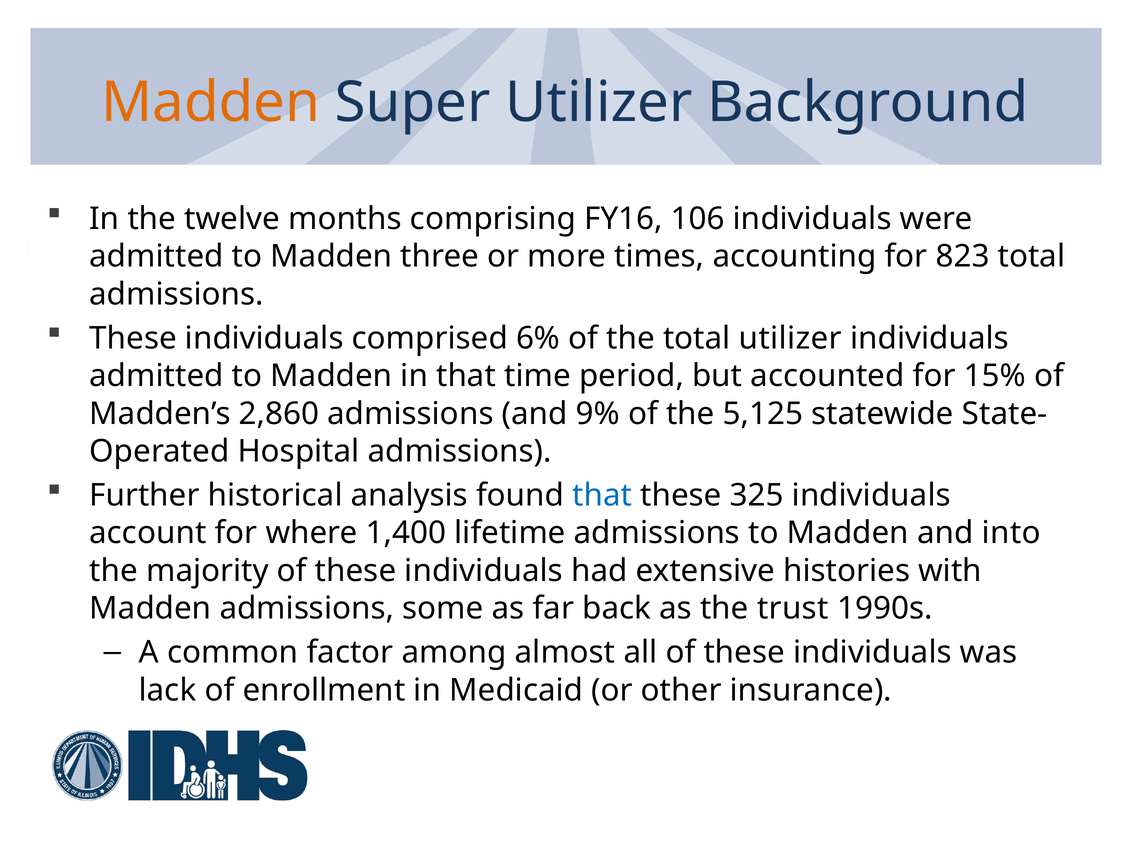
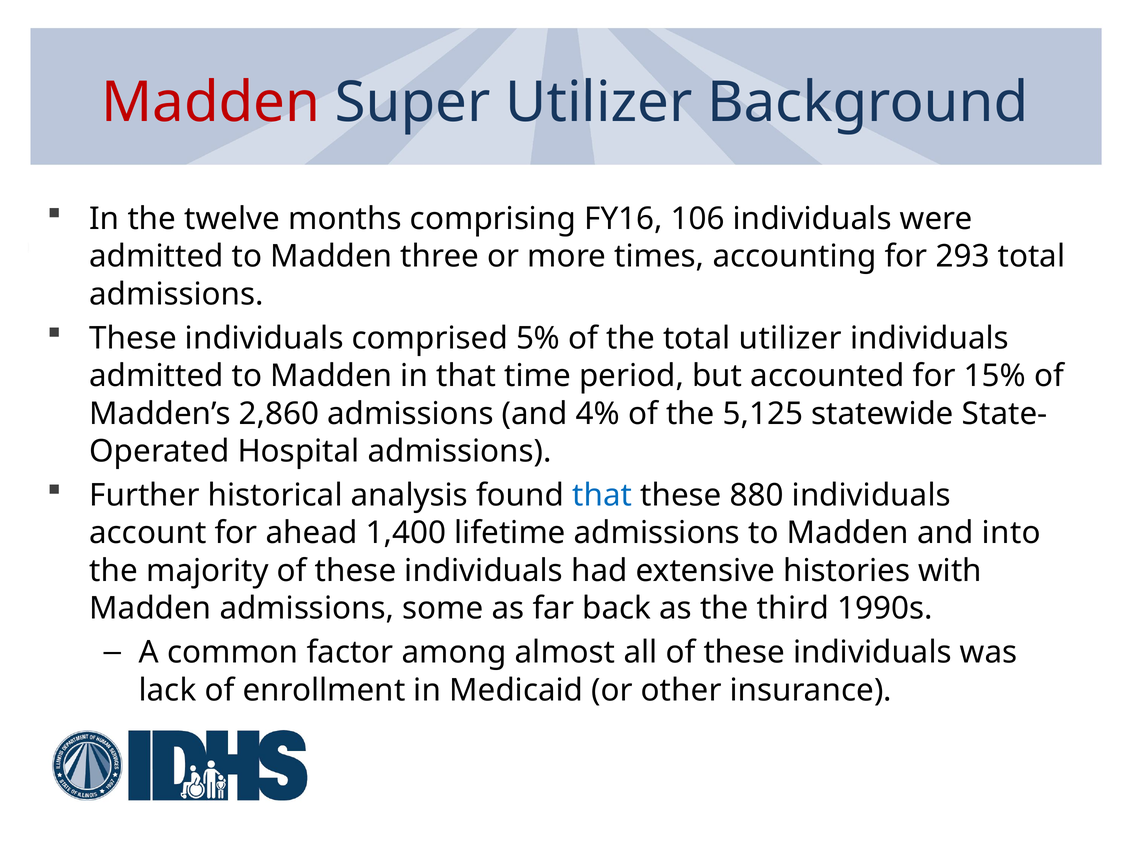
Madden at (211, 103) colour: orange -> red
823: 823 -> 293
6%: 6% -> 5%
9%: 9% -> 4%
325: 325 -> 880
where: where -> ahead
trust: trust -> third
